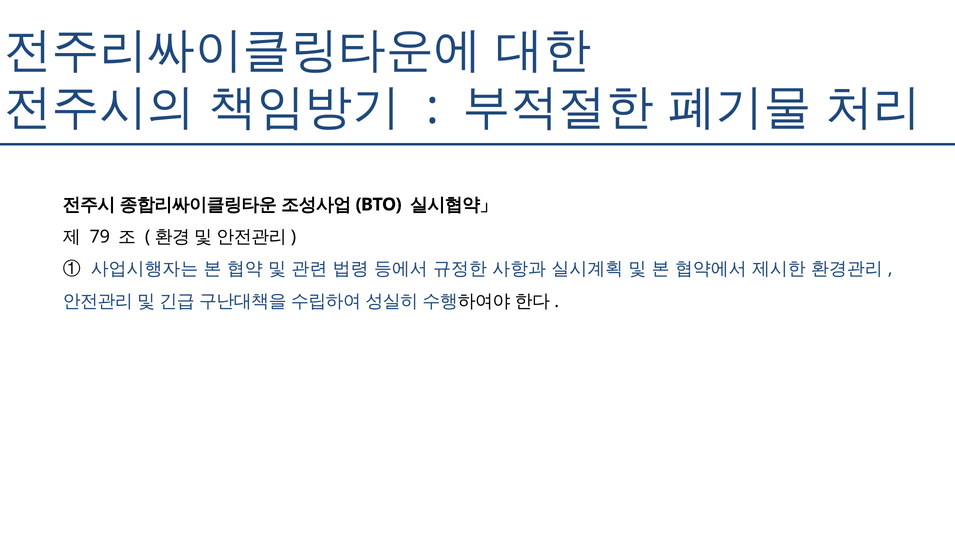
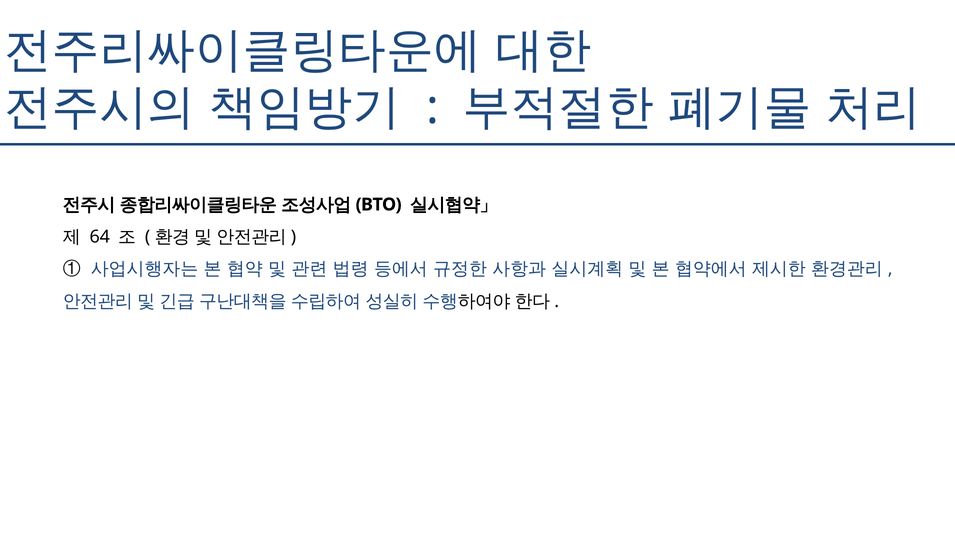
79: 79 -> 64
